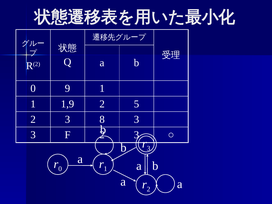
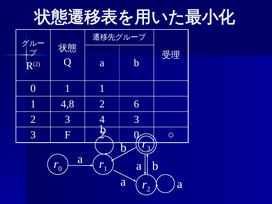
0 9: 9 -> 1
1,9: 1,9 -> 4,8
5: 5 -> 6
8: 8 -> 4
3 at (137, 135): 3 -> 0
